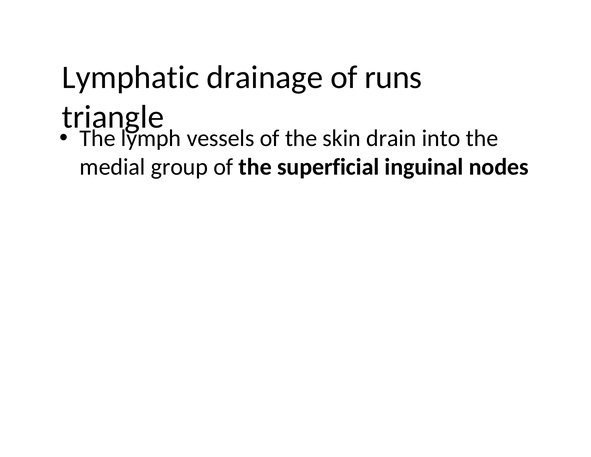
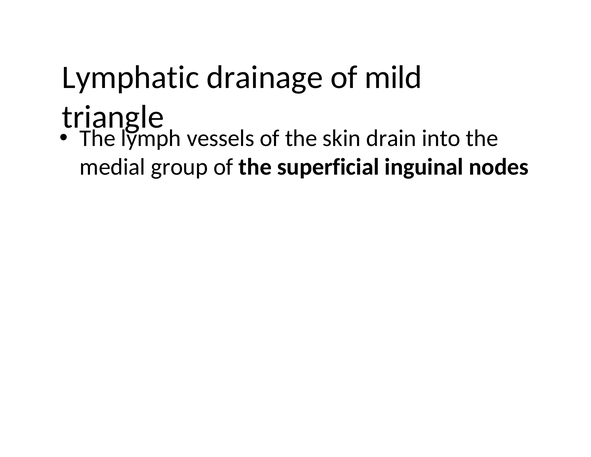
runs: runs -> mild
